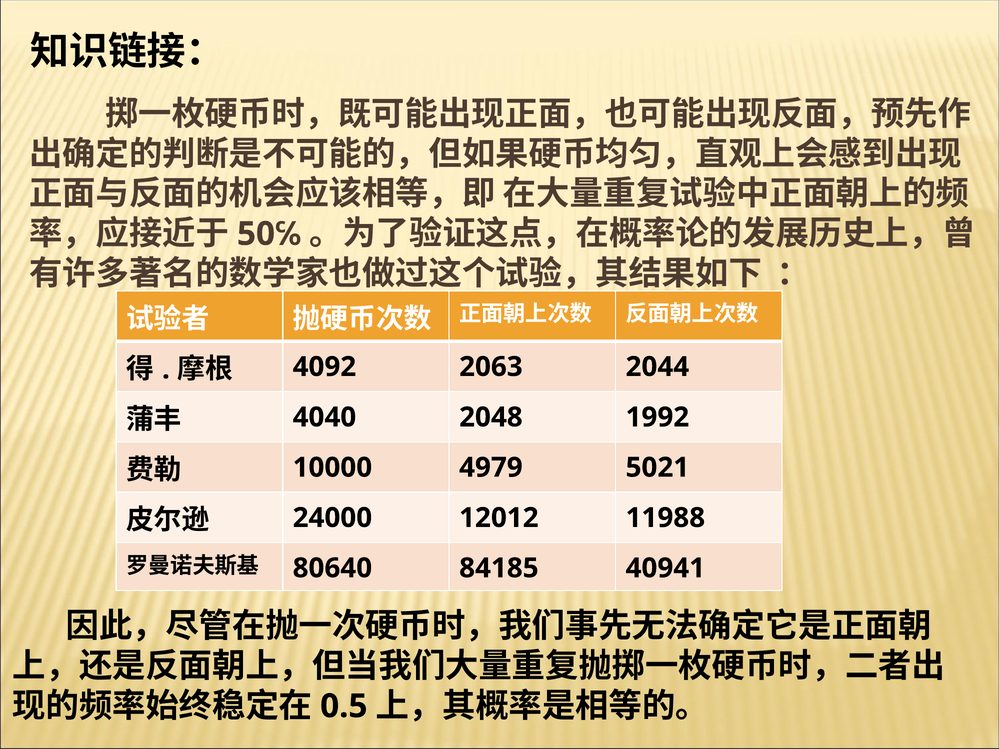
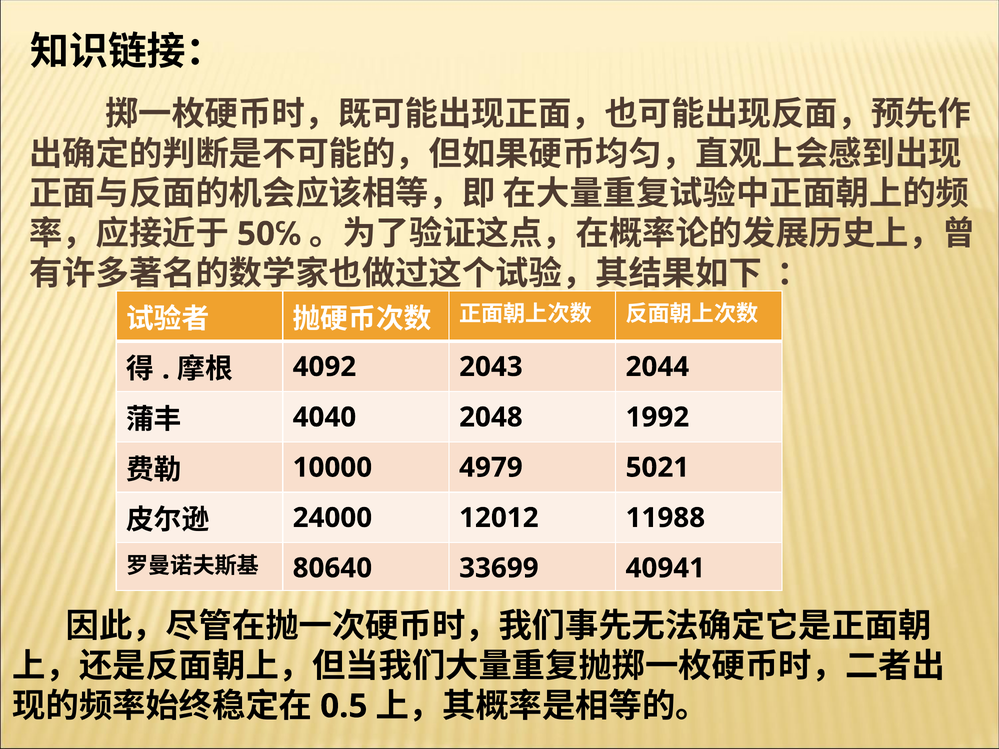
2063: 2063 -> 2043
84185: 84185 -> 33699
